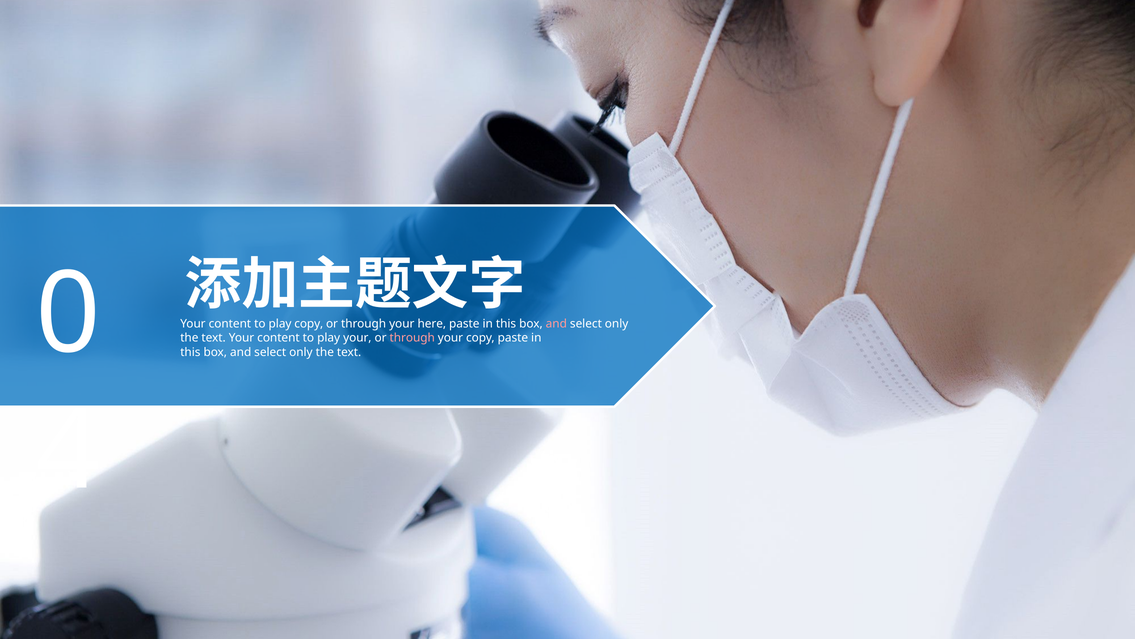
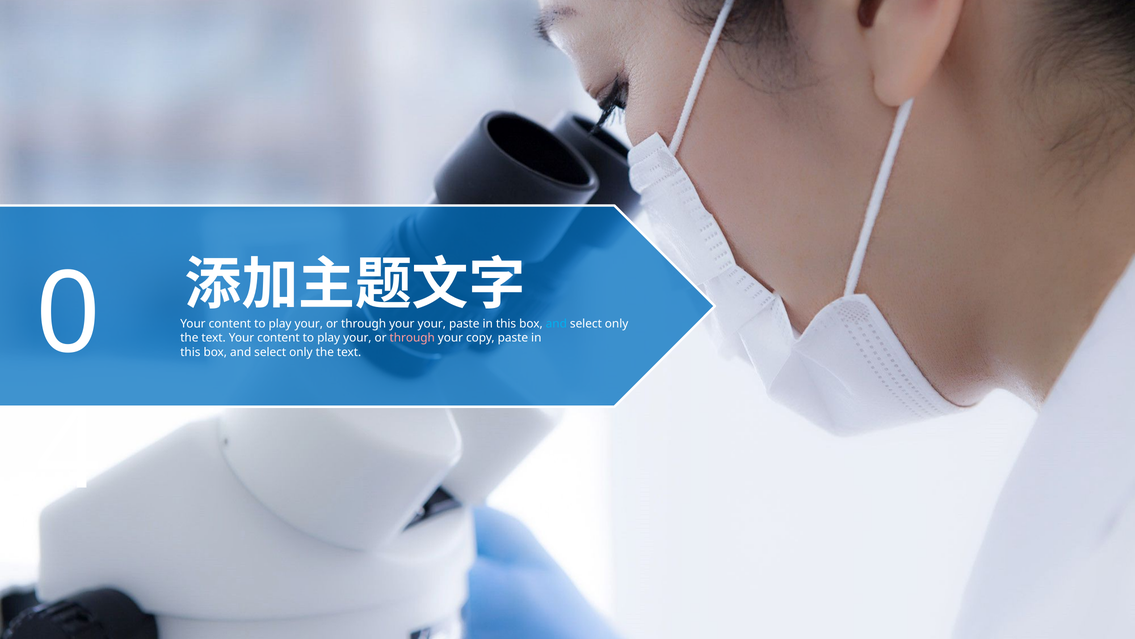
copy at (309, 323): copy -> your
your here: here -> your
and at (556, 323) colour: pink -> light blue
